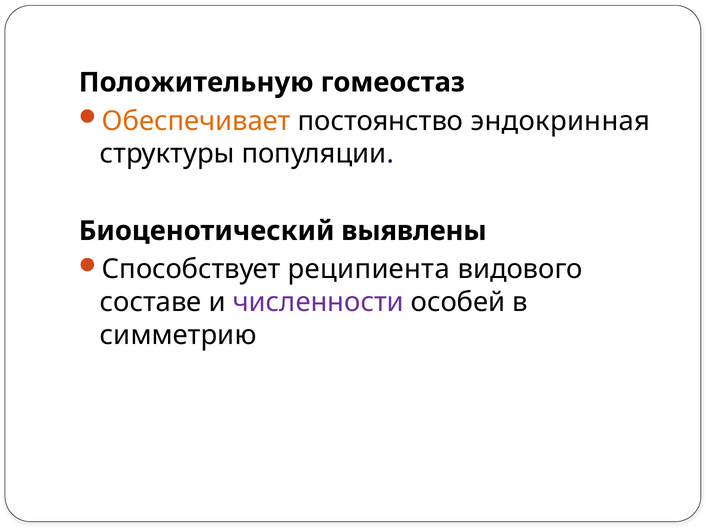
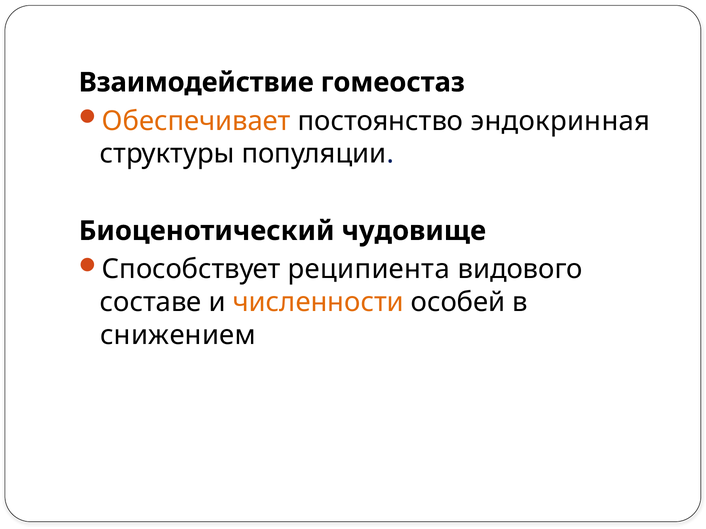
Положительную: Положительную -> Взаимодействие
выявлены: выявлены -> чудовище
численности colour: purple -> orange
симметрию: симметрию -> снижением
